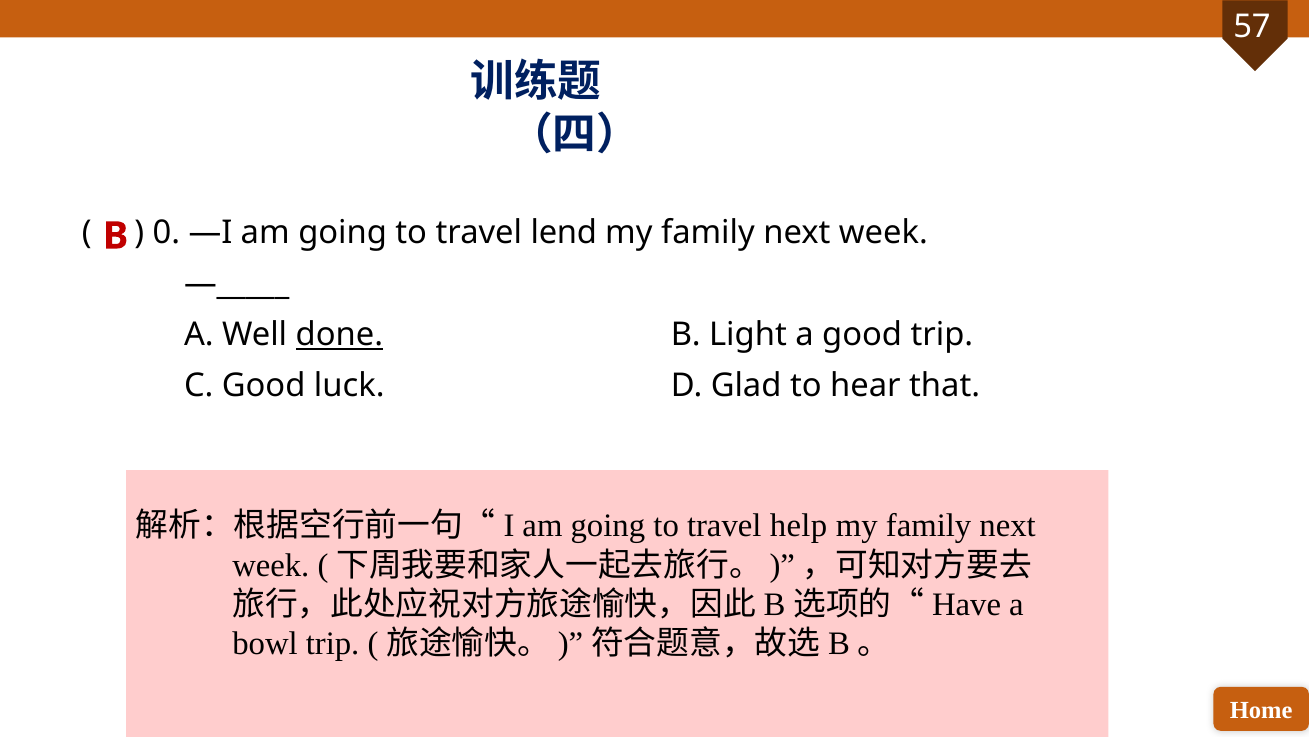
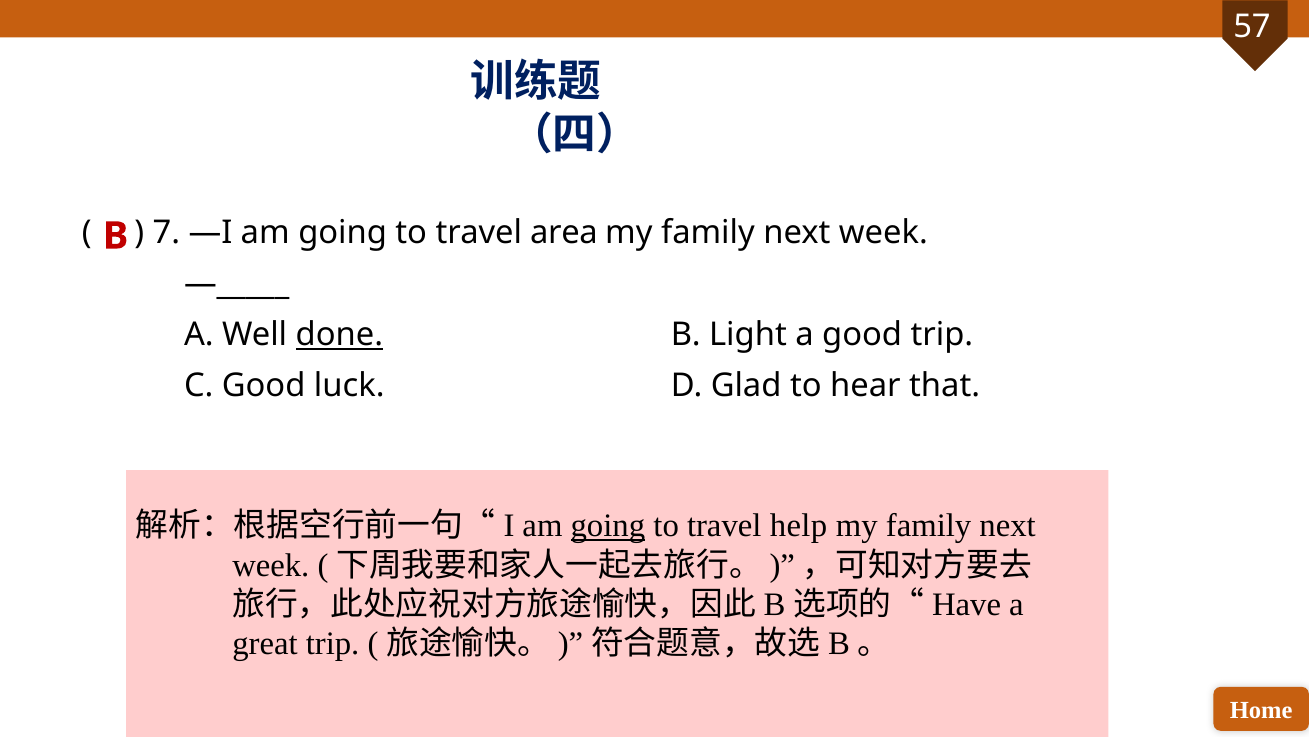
0: 0 -> 7
lend: lend -> area
going at (608, 526) underline: none -> present
bowl: bowl -> great
